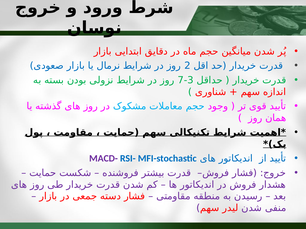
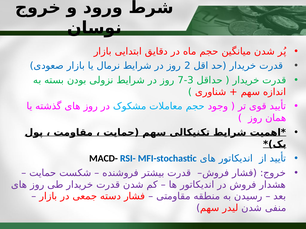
MACD- colour: purple -> black
